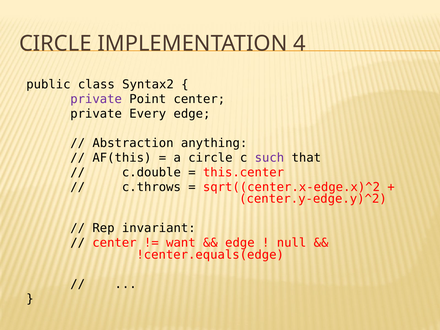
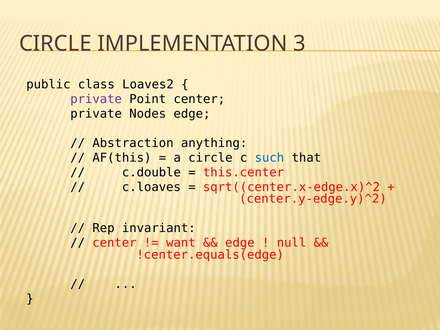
4: 4 -> 3
Syntax2: Syntax2 -> Loaves2
Every: Every -> Nodes
such colour: purple -> blue
c.throws: c.throws -> c.loaves
